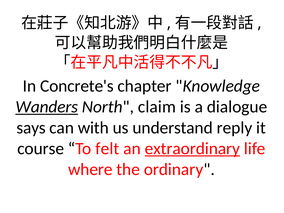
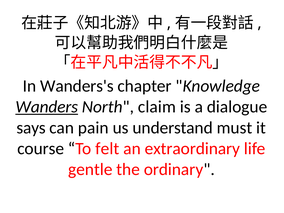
Concrete's: Concrete's -> Wanders's
with: with -> pain
reply: reply -> must
extraordinary underline: present -> none
where: where -> gentle
